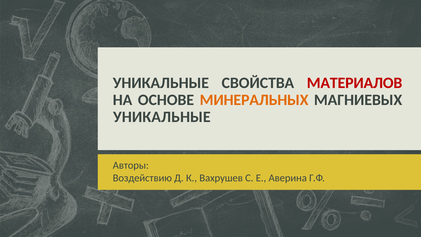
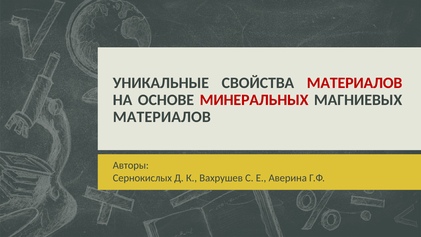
МИНЕРАЛЬНЫХ colour: orange -> red
УНИКАЛЬНЫЕ at (162, 117): УНИКАЛЬНЫЕ -> МАТЕРИАЛОВ
Воздействию: Воздействию -> Сернокислых
